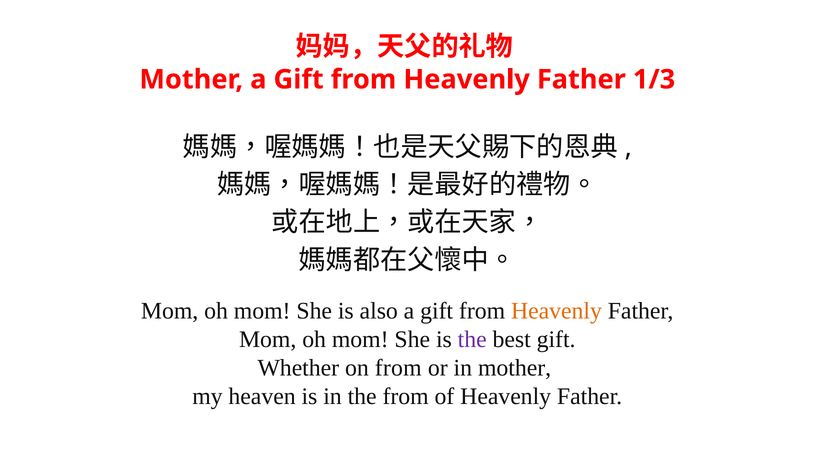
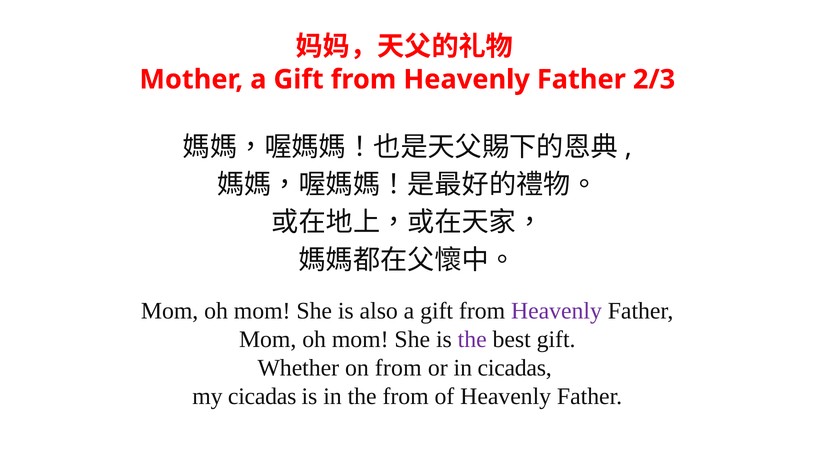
1/3: 1/3 -> 2/3
Heavenly at (556, 311) colour: orange -> purple
in mother: mother -> cicadas
my heaven: heaven -> cicadas
